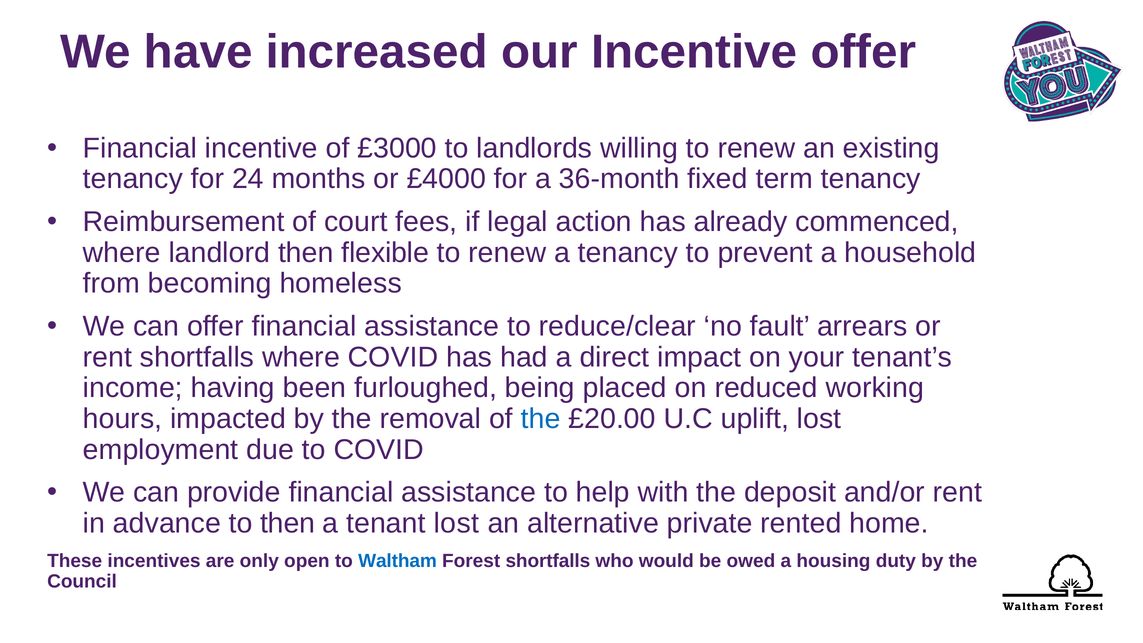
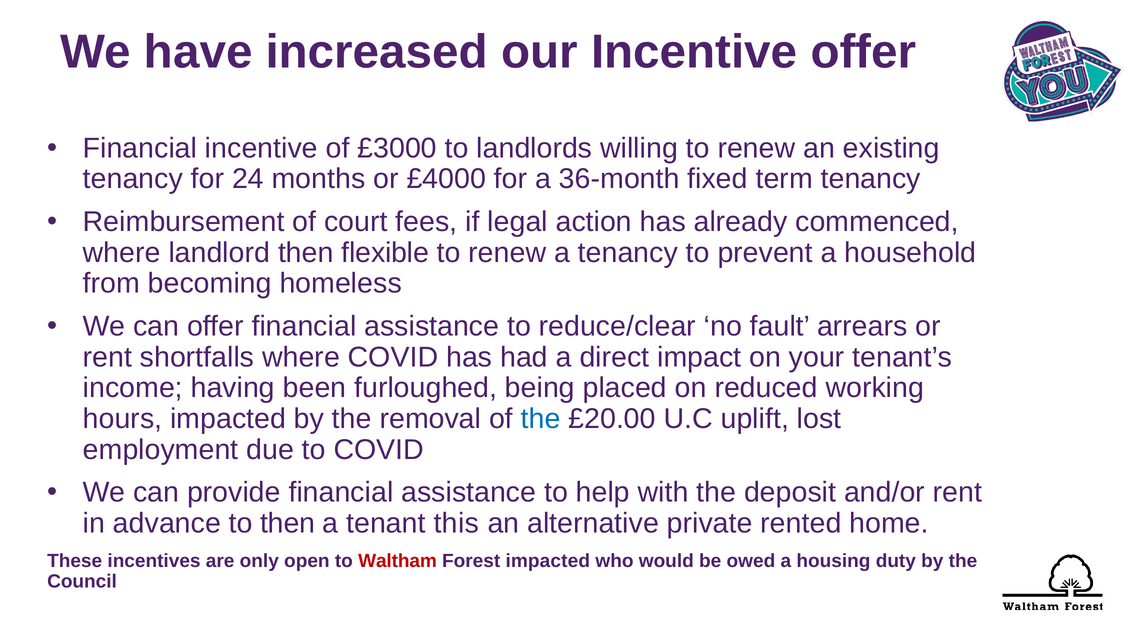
tenant lost: lost -> this
Waltham colour: blue -> red
Forest shortfalls: shortfalls -> impacted
